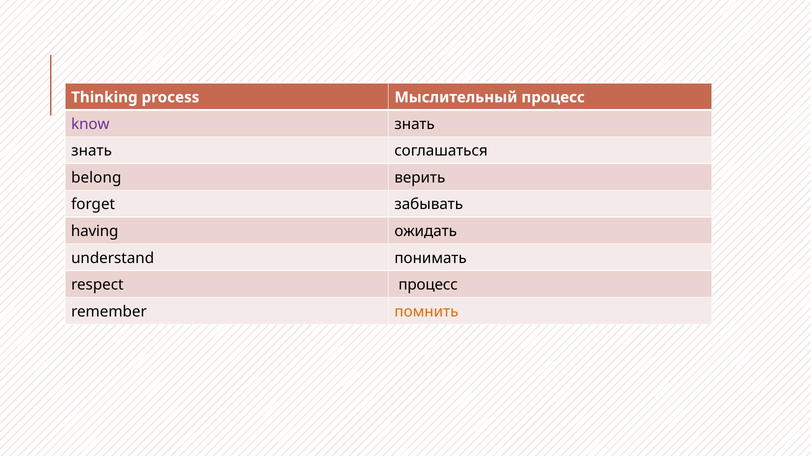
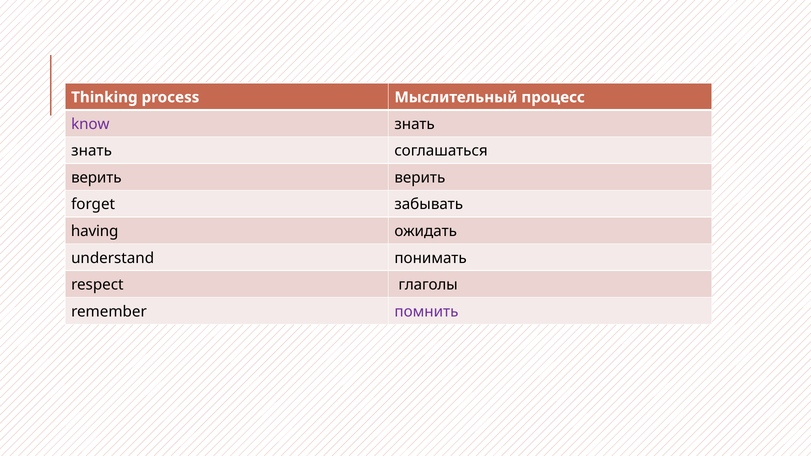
belong at (96, 178): belong -> верить
respect процесс: процесс -> глаголы
помнить colour: orange -> purple
